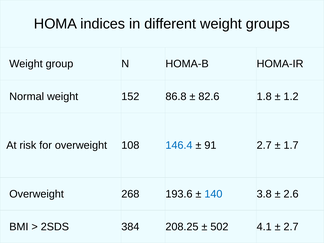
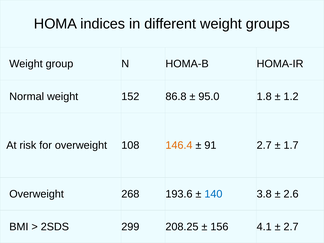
82.6: 82.6 -> 95.0
146.4 colour: blue -> orange
384: 384 -> 299
502: 502 -> 156
